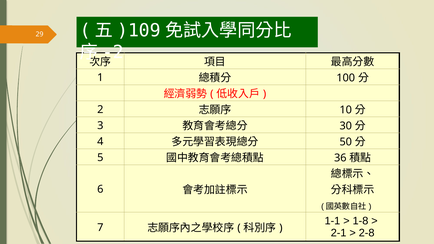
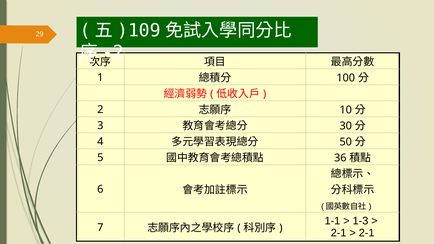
1-8: 1-8 -> 1-3
2-8 at (367, 233): 2-8 -> 2-1
